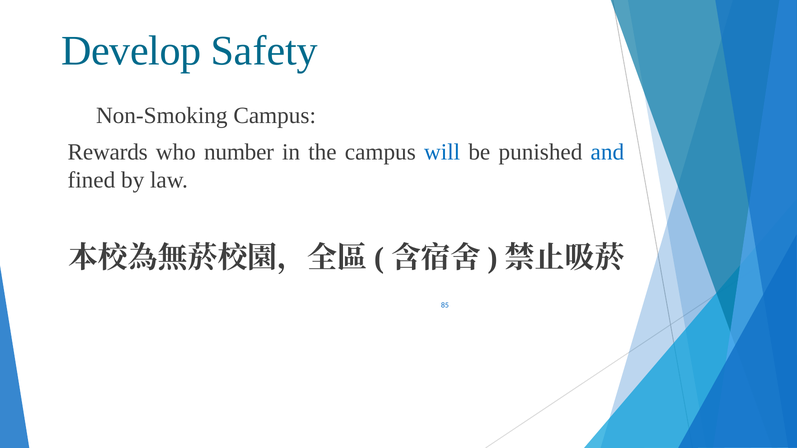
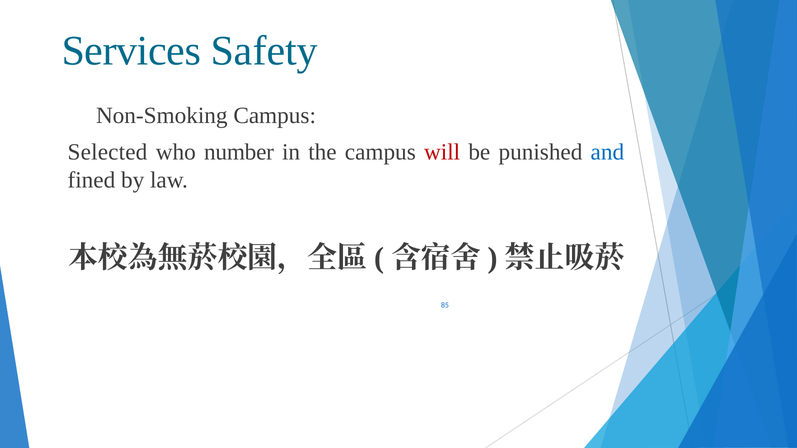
Develop: Develop -> Services
Rewards: Rewards -> Selected
will colour: blue -> red
